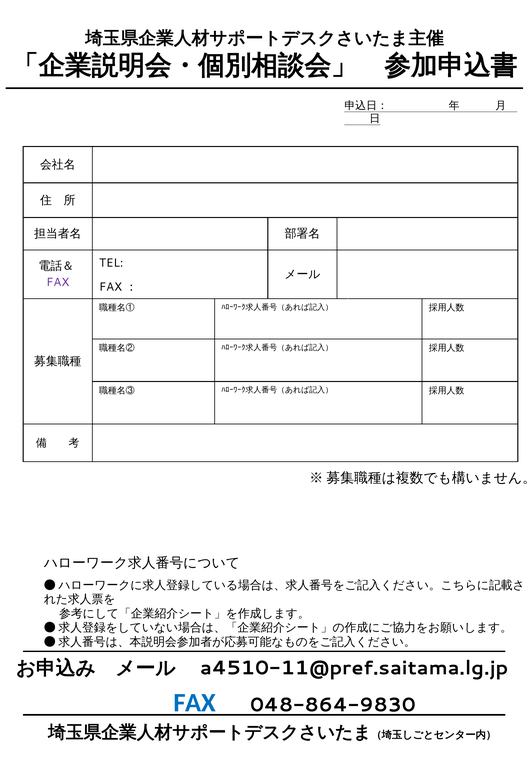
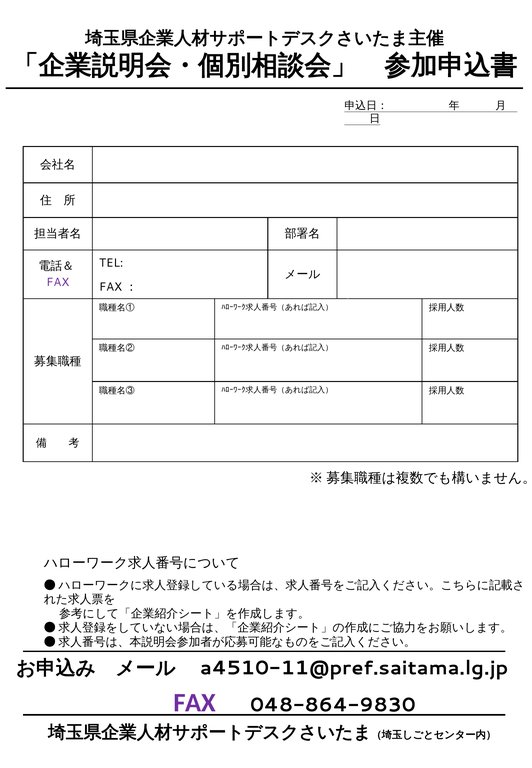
FAX at (195, 703) colour: blue -> purple
